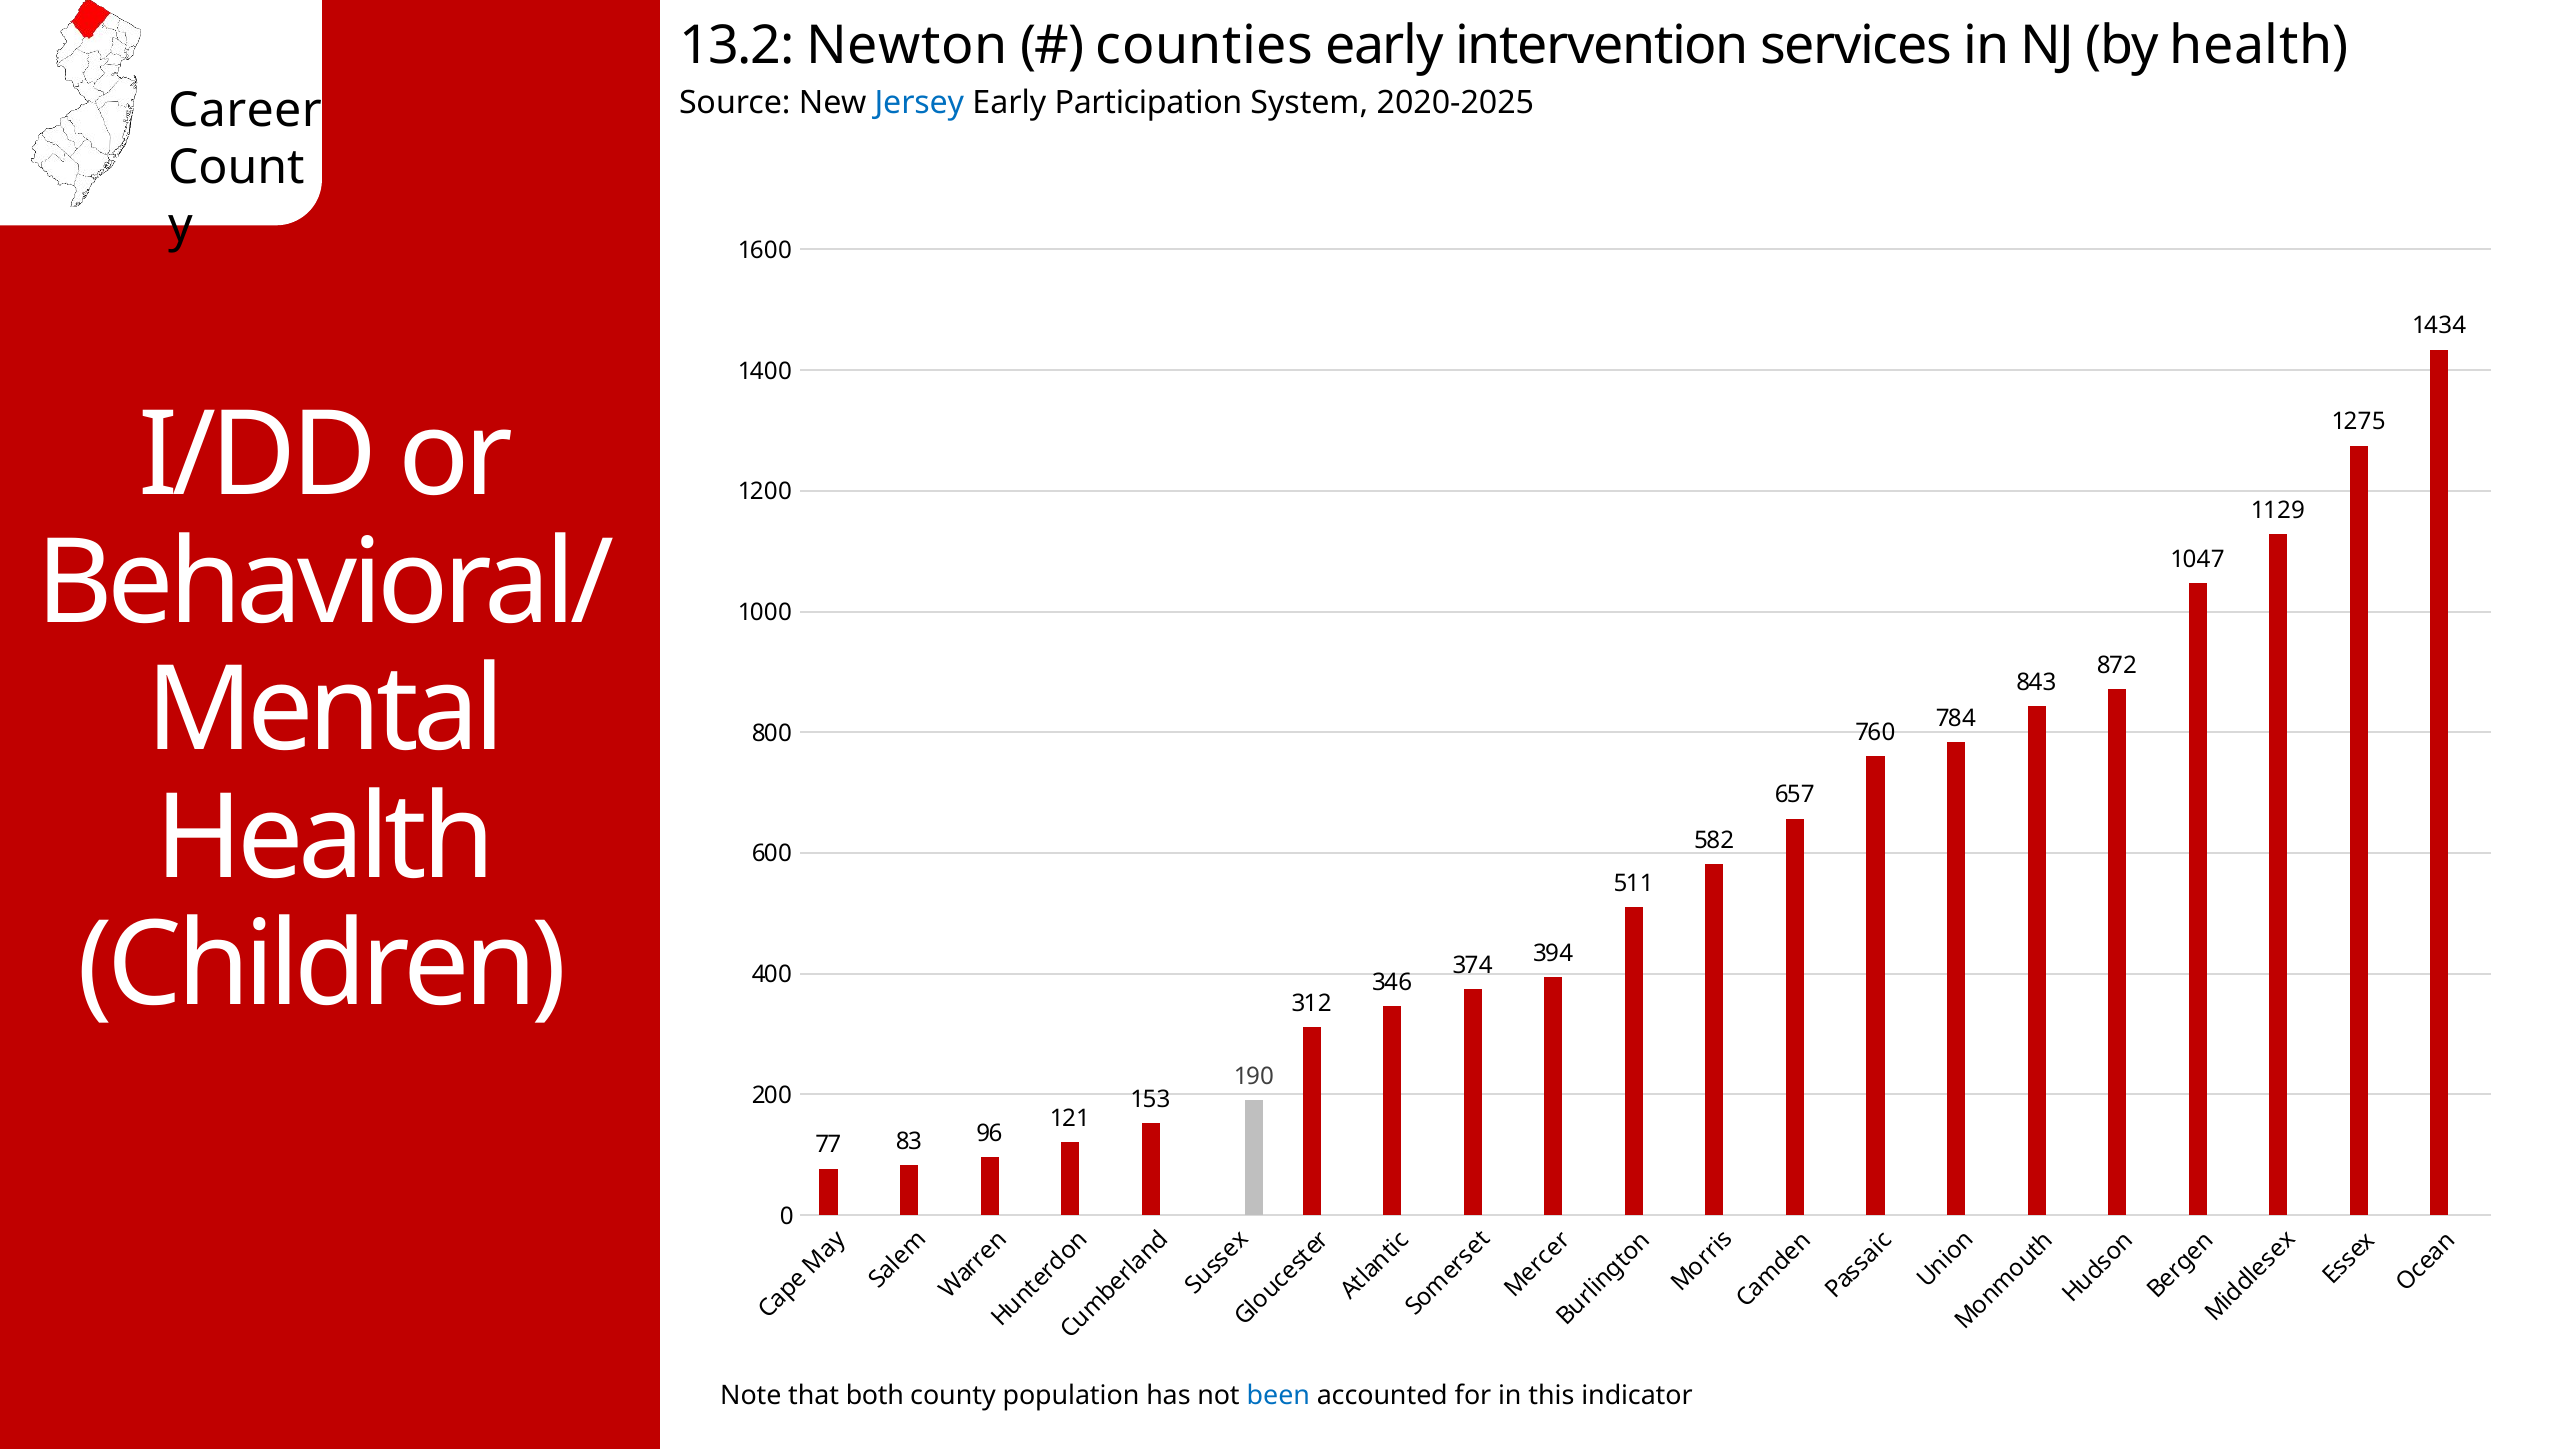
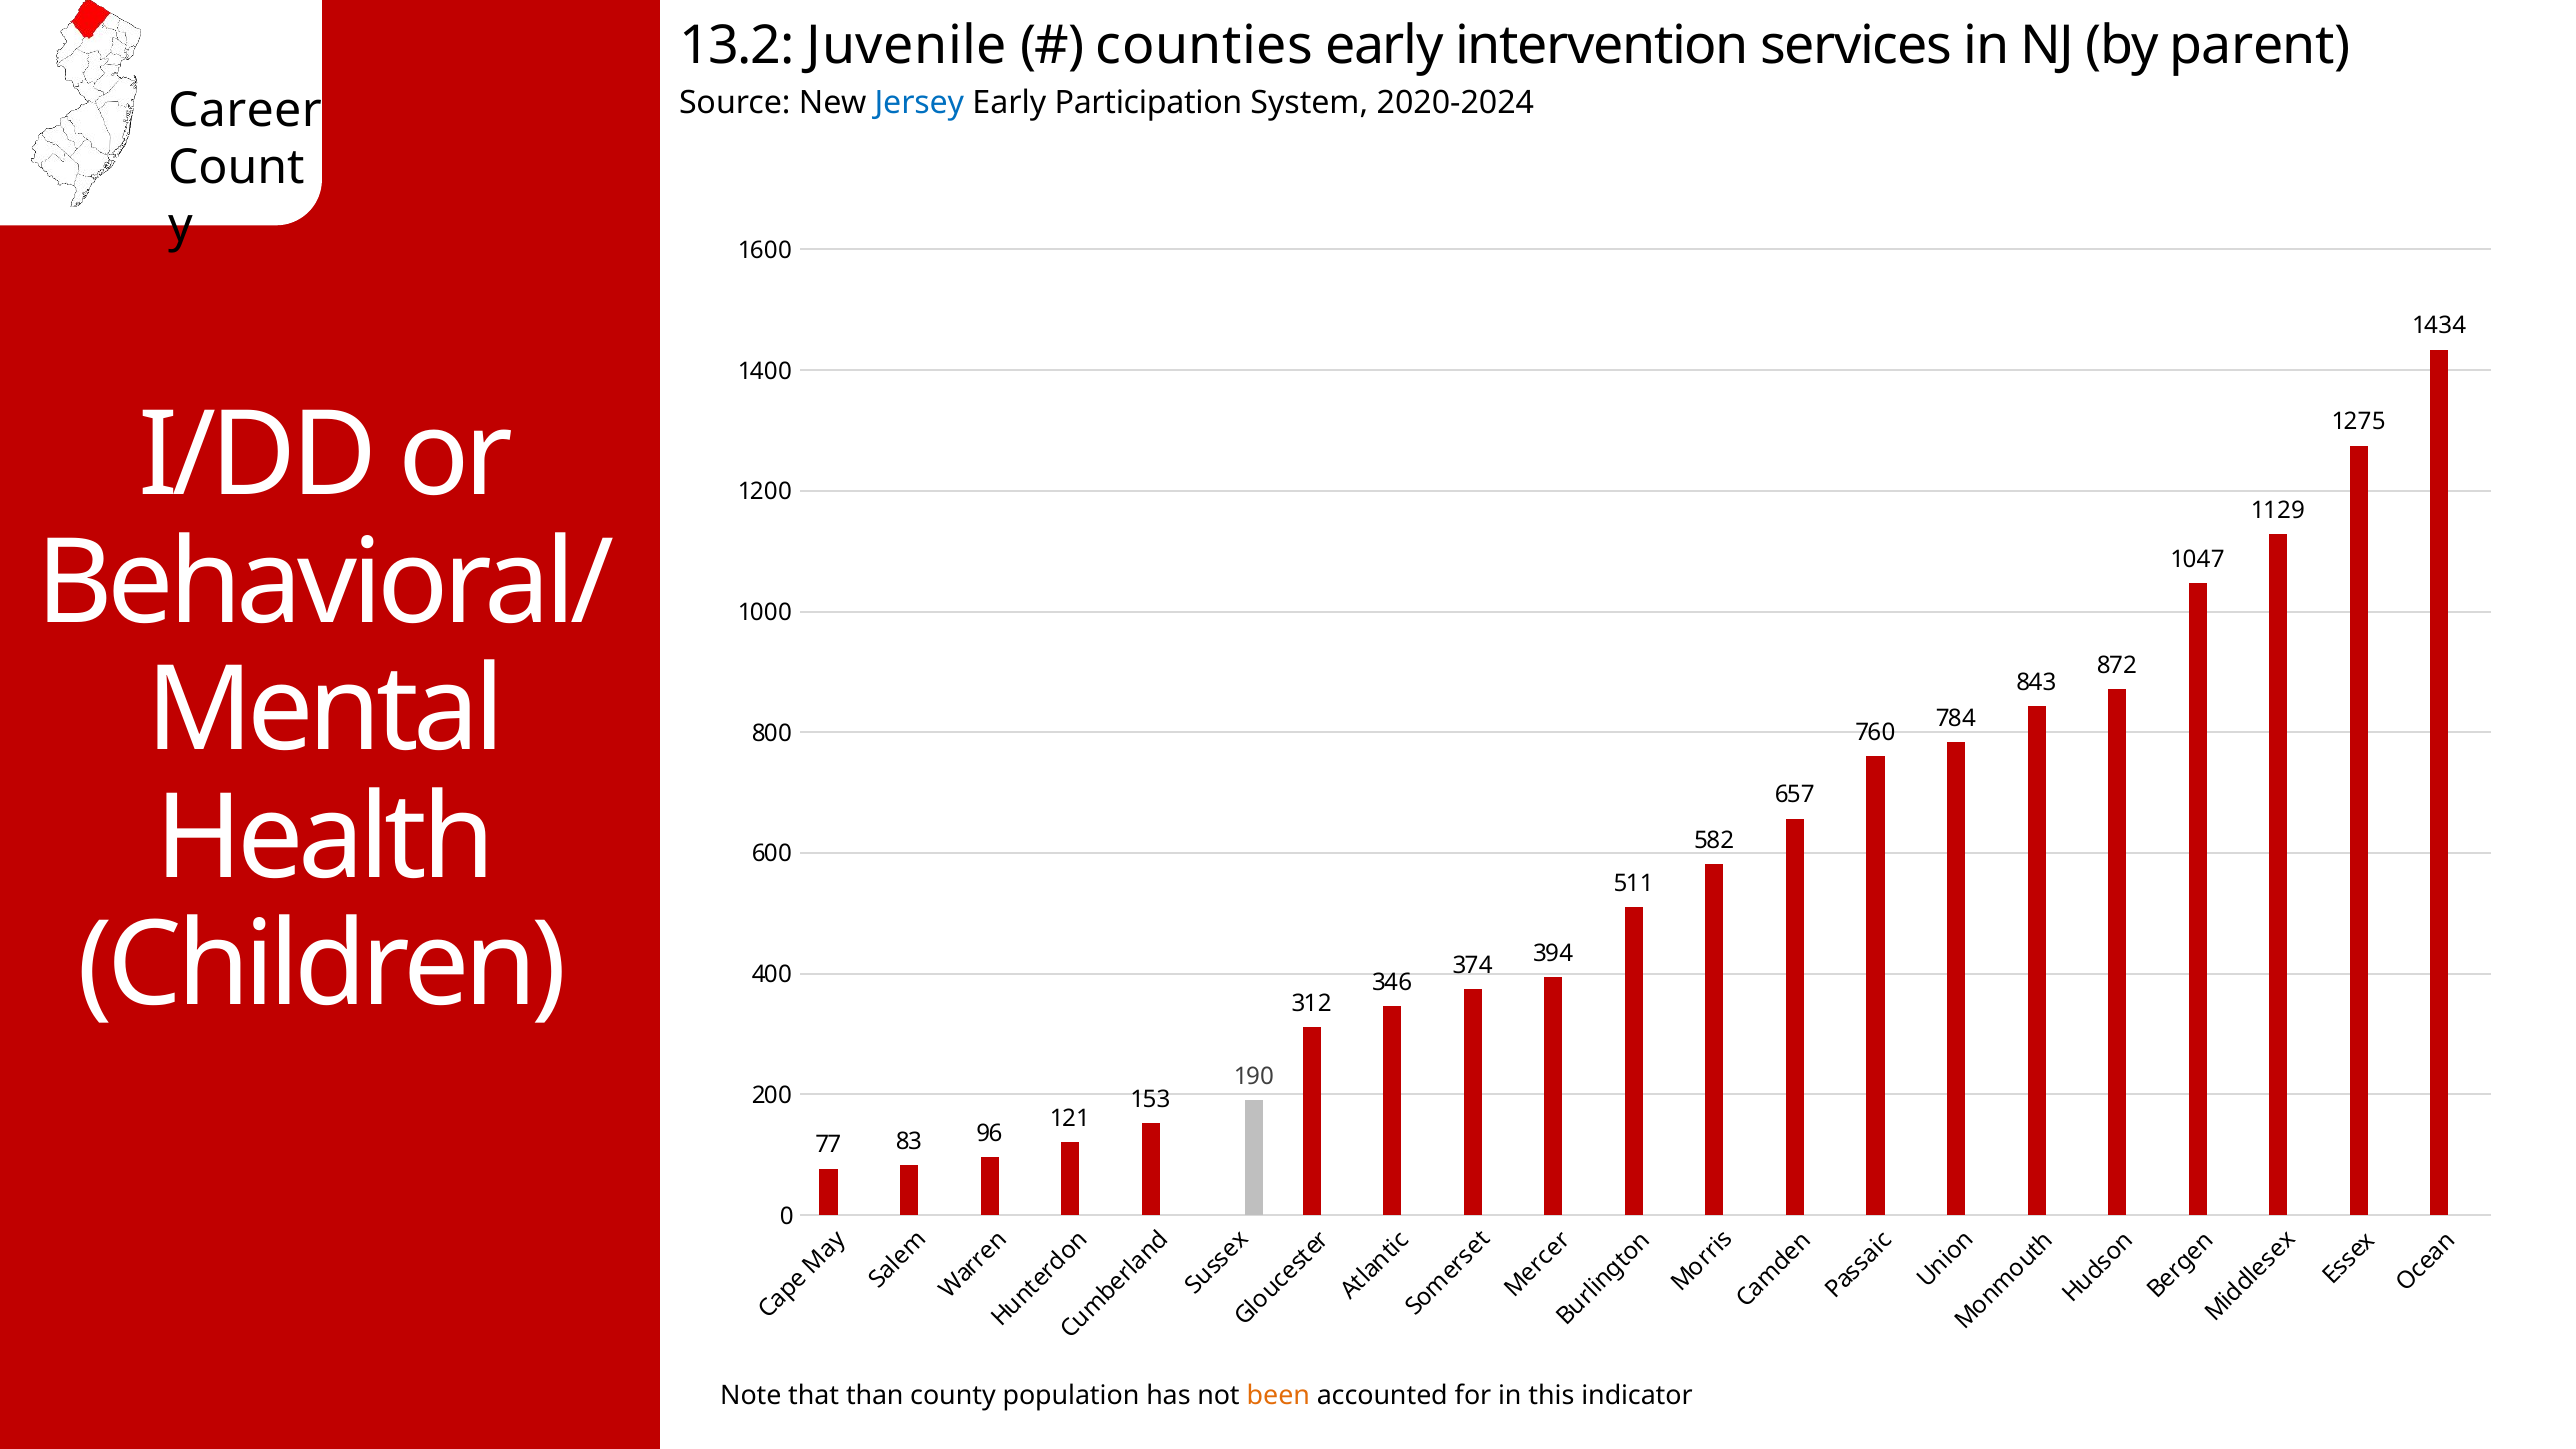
Newton: Newton -> Juvenile
by health: health -> parent
2020-2025: 2020-2025 -> 2020-2024
both: both -> than
been colour: blue -> orange
